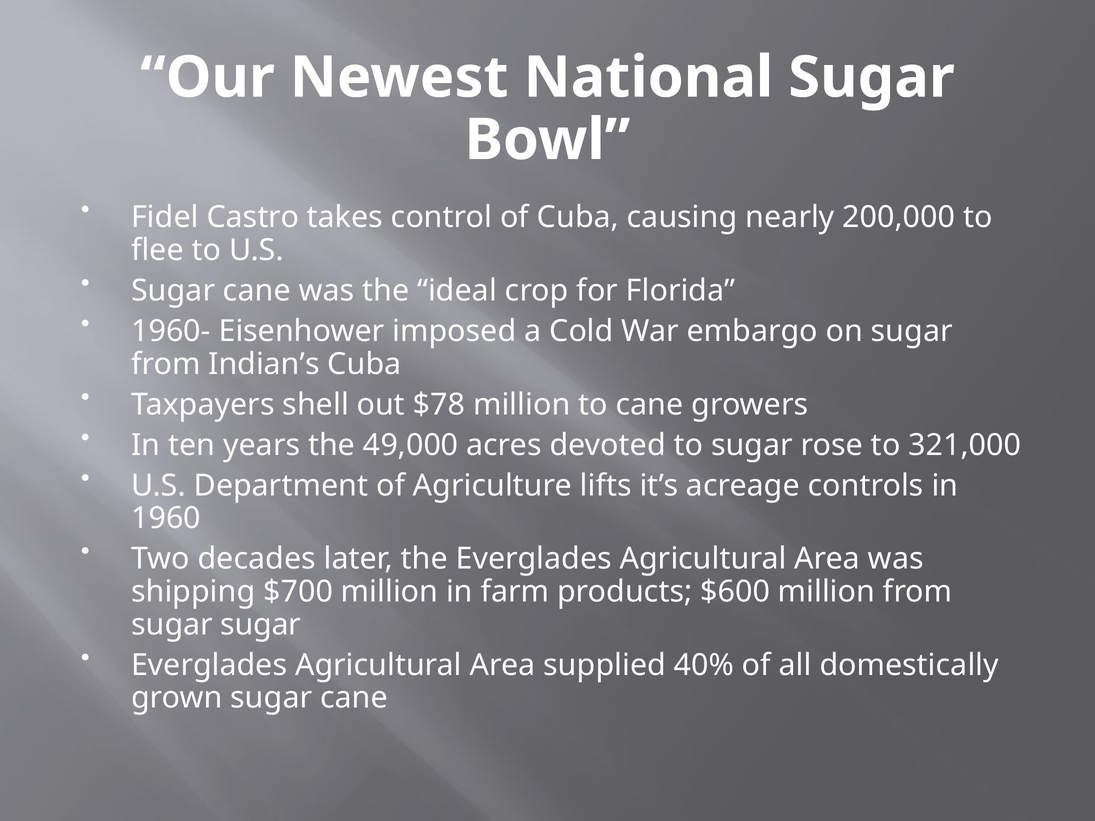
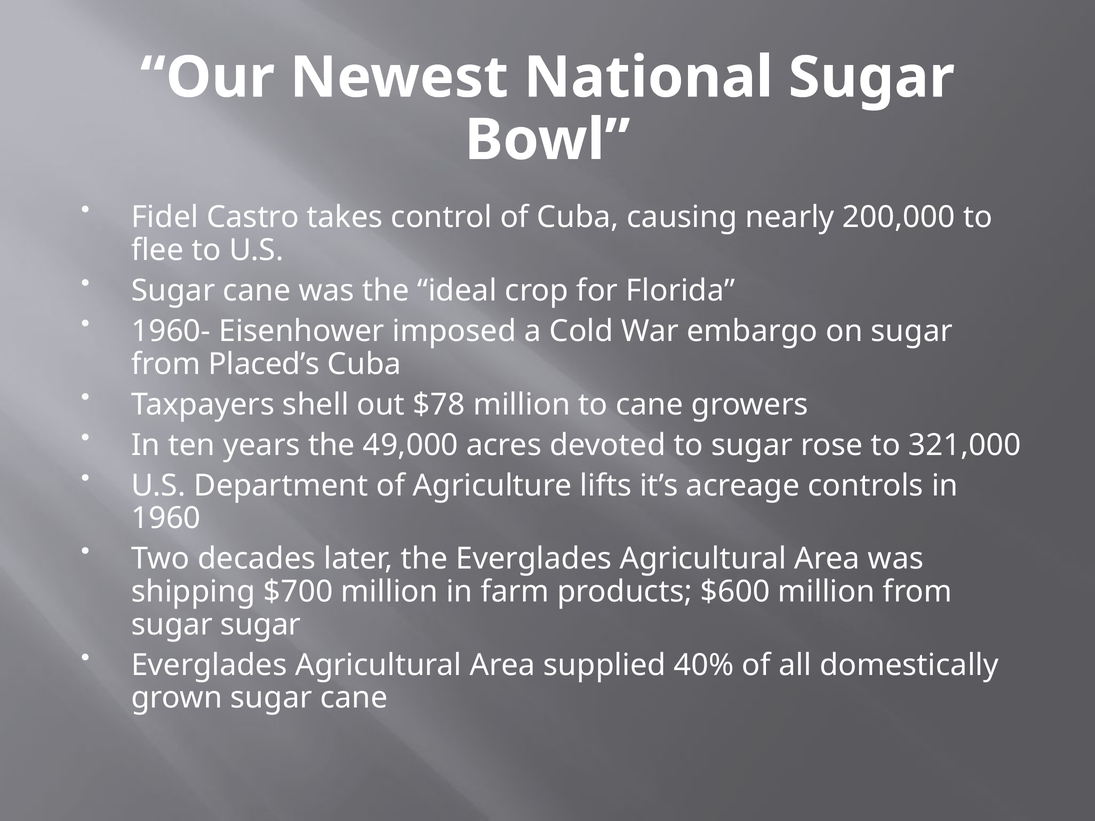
Indian’s: Indian’s -> Placed’s
